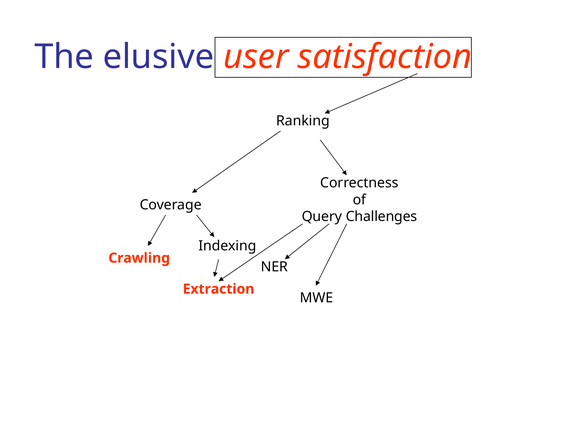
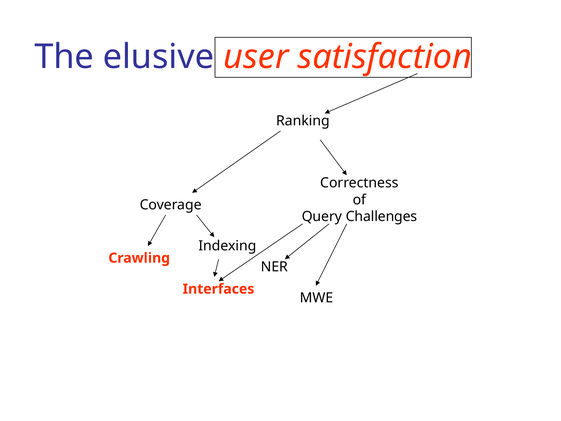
Extraction: Extraction -> Interfaces
